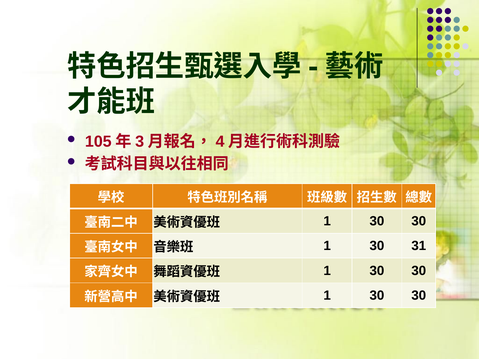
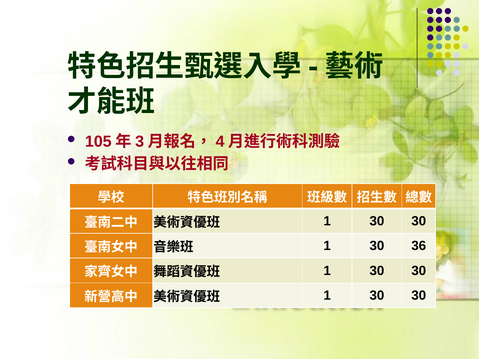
31: 31 -> 36
